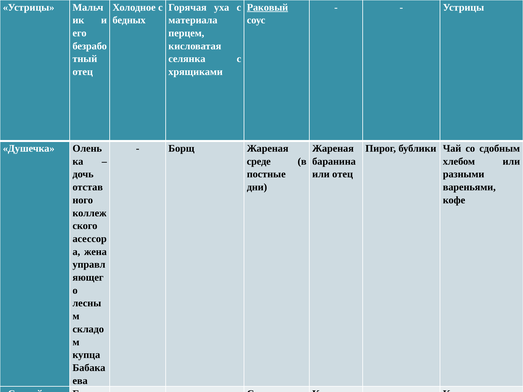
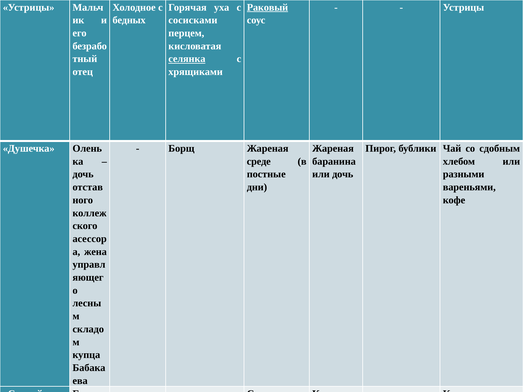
материала: материала -> сосисками
селянка underline: none -> present
или отец: отец -> дочь
